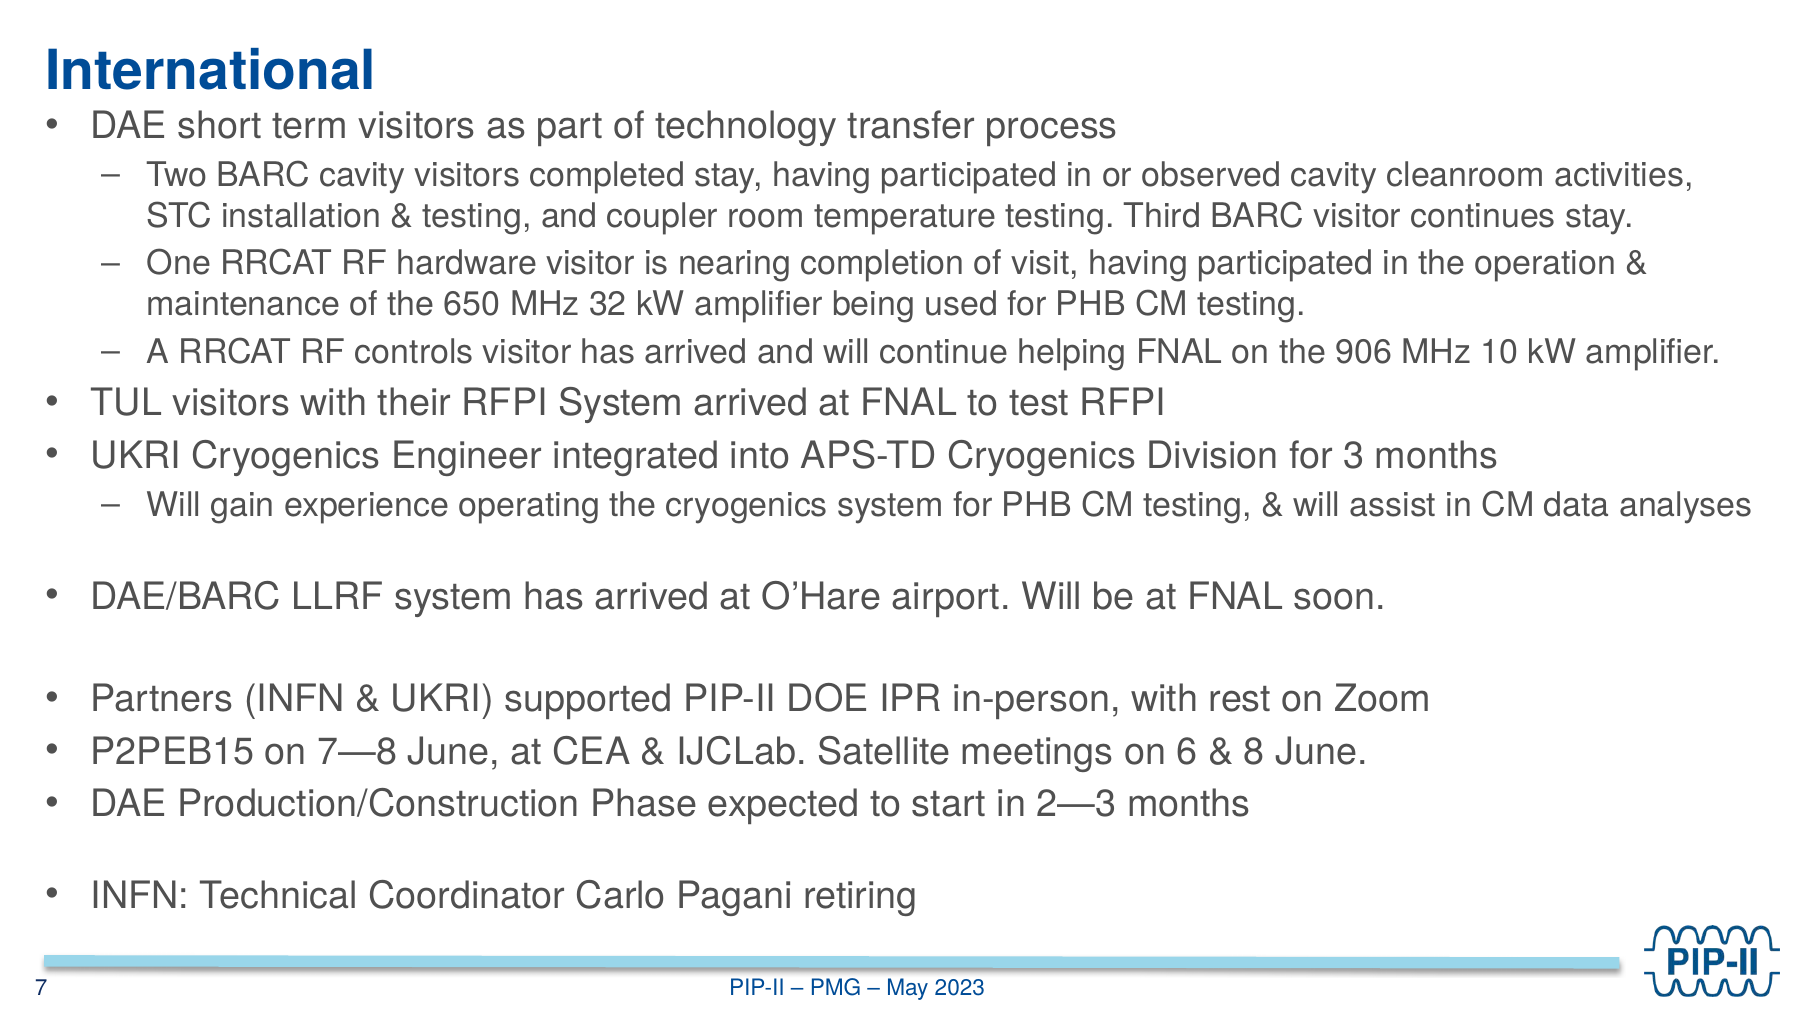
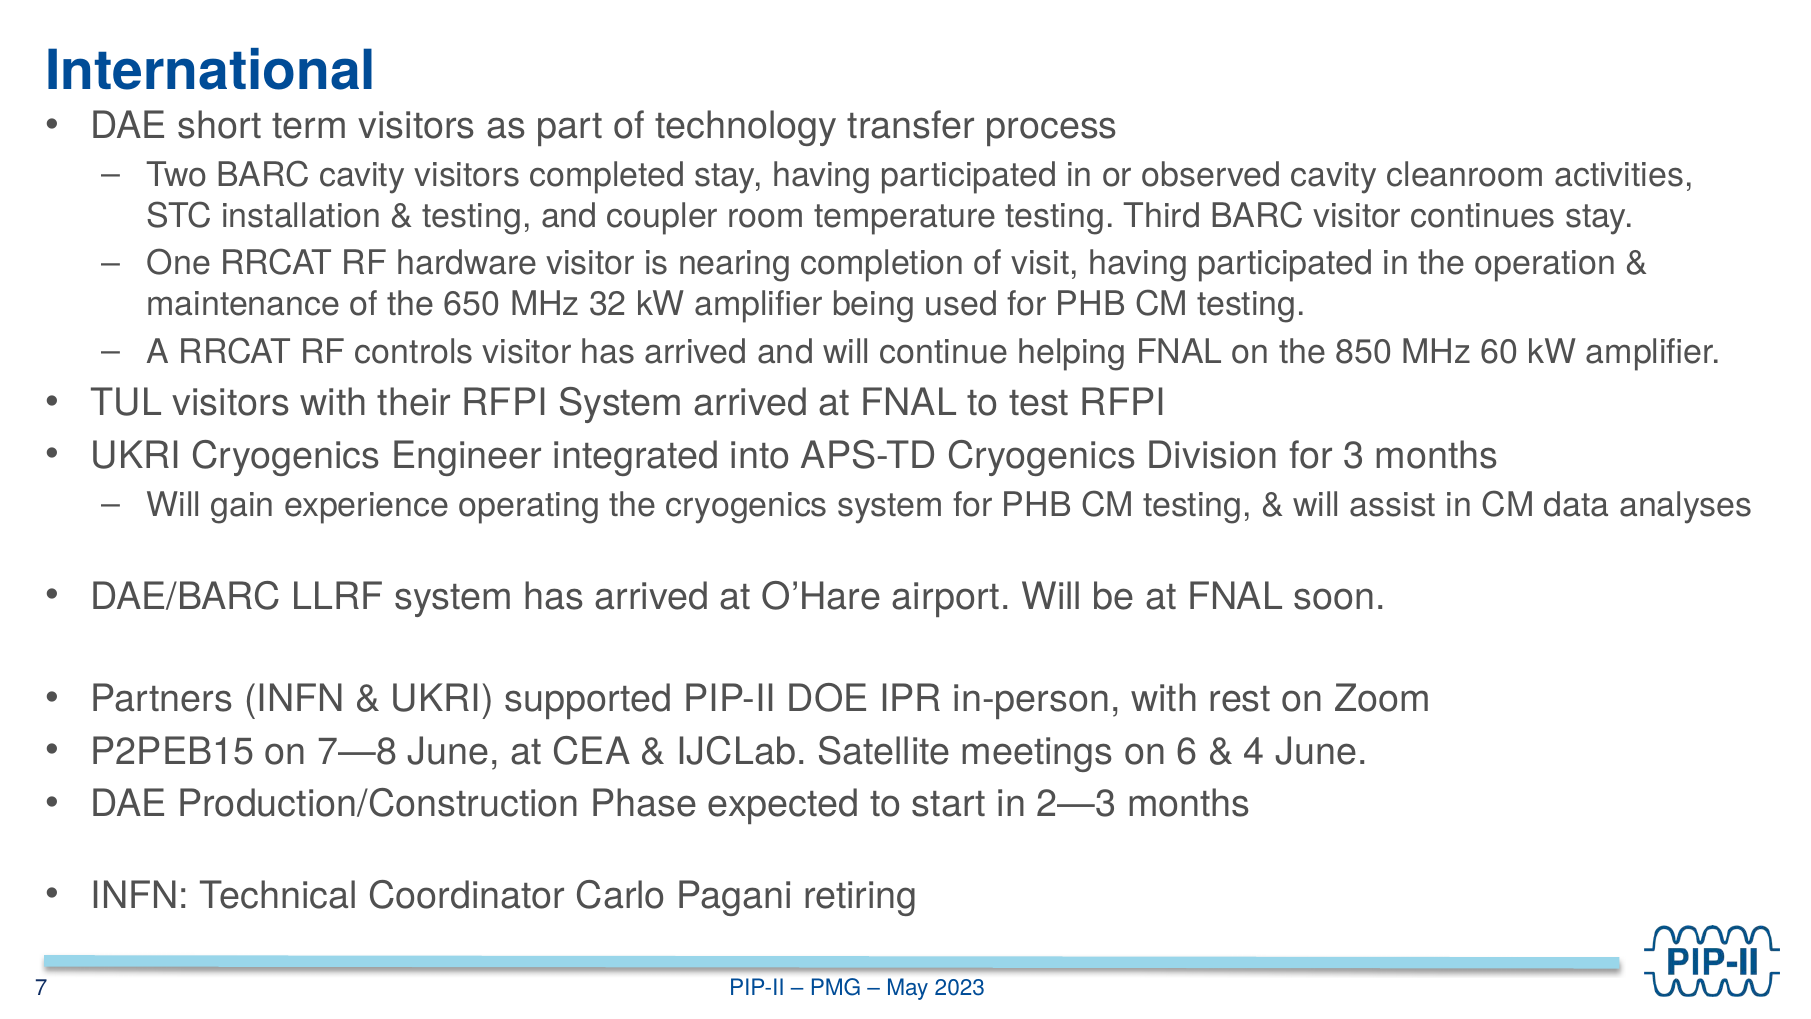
906: 906 -> 850
10: 10 -> 60
8: 8 -> 4
